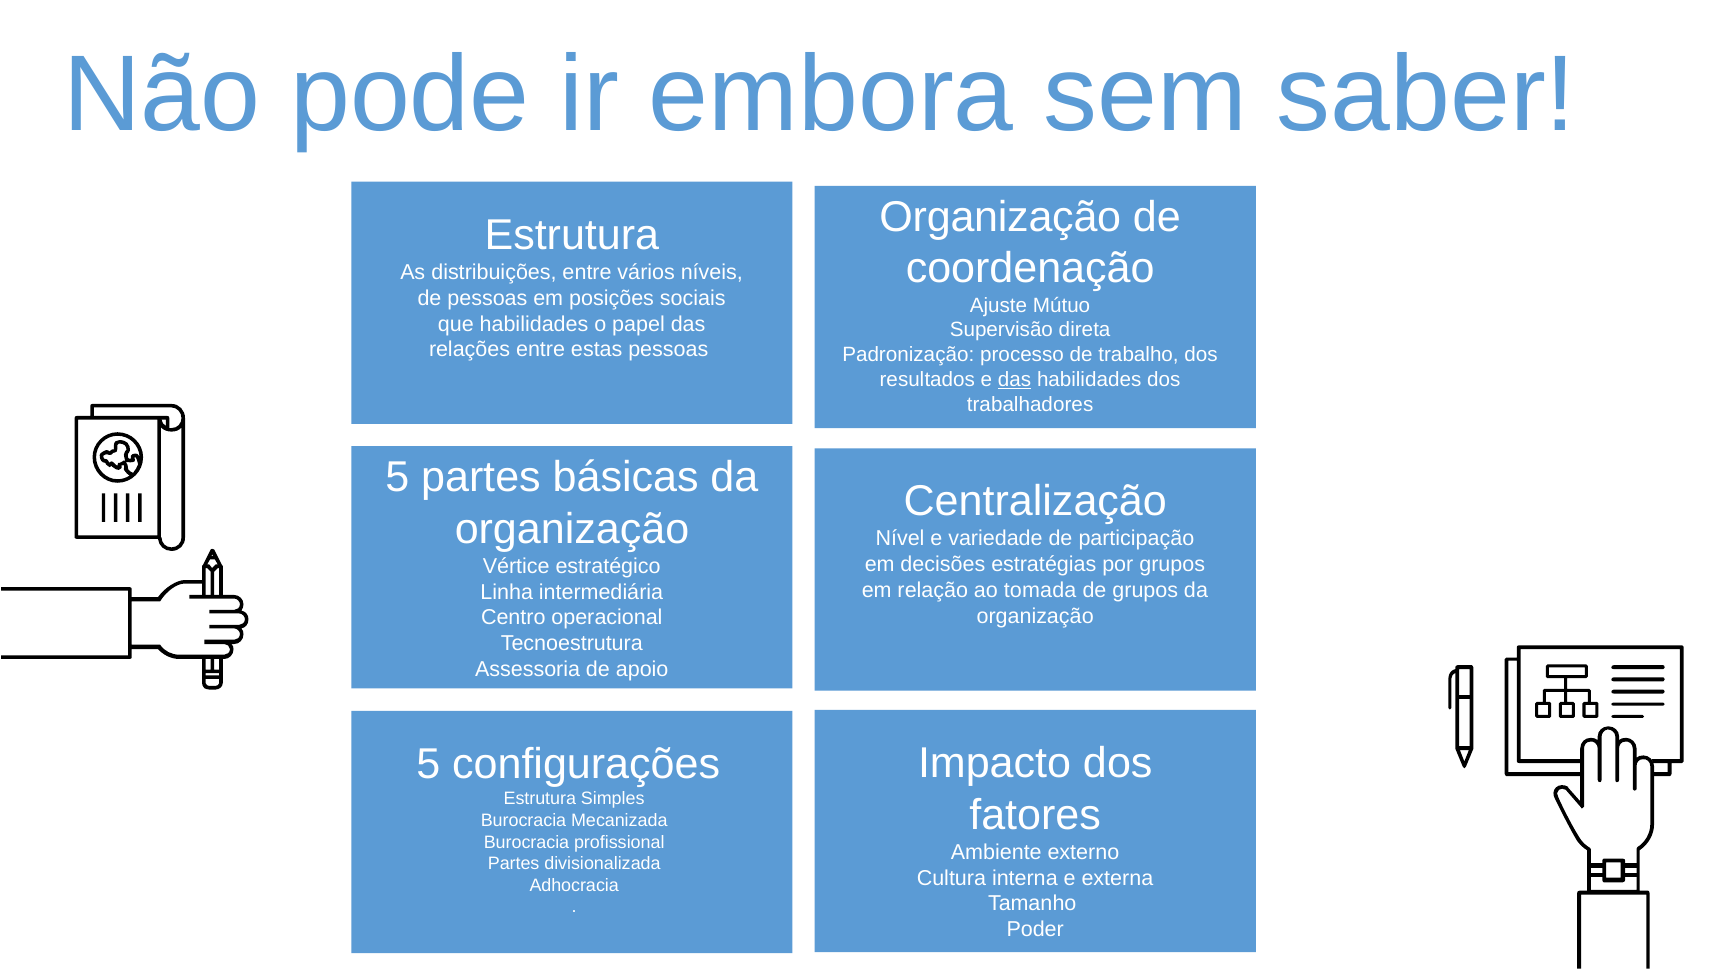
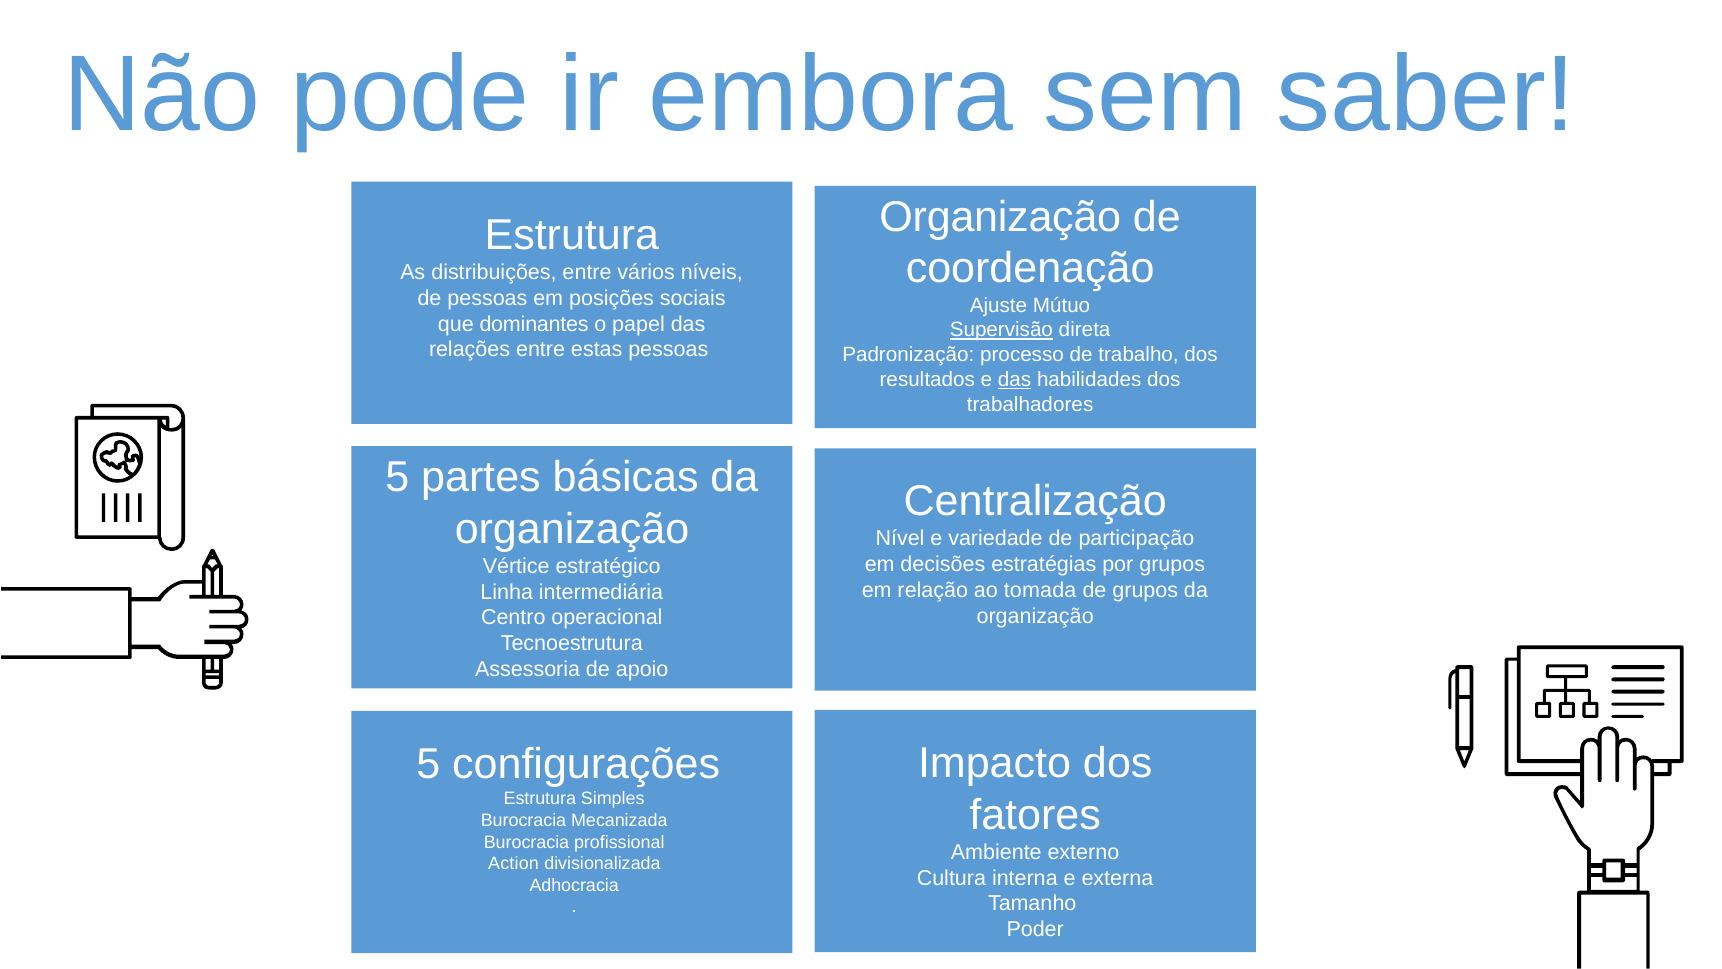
que habilidades: habilidades -> dominantes
Supervisão underline: none -> present
Partes at (514, 863): Partes -> Action
